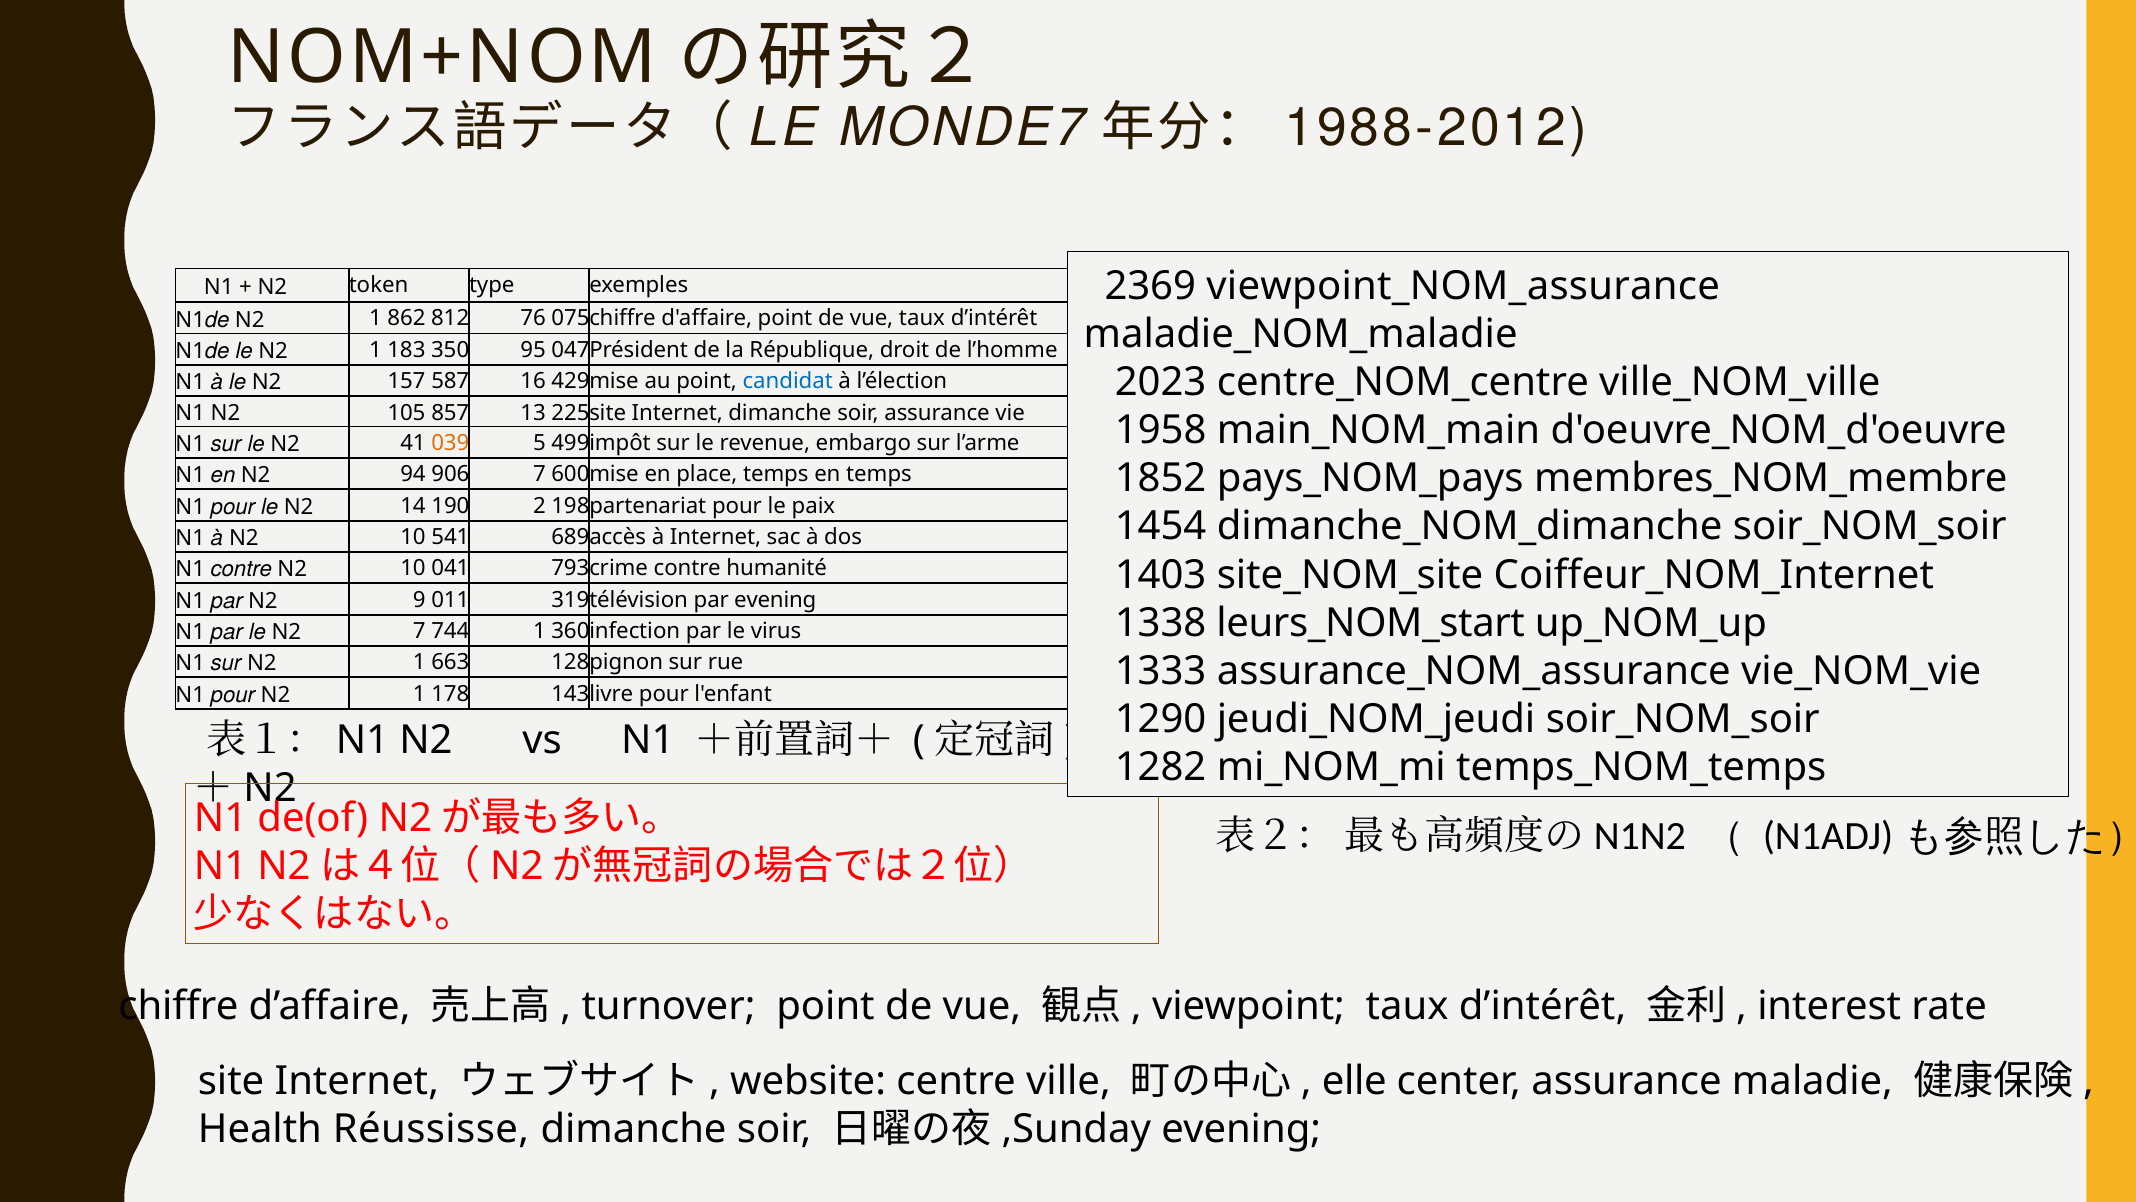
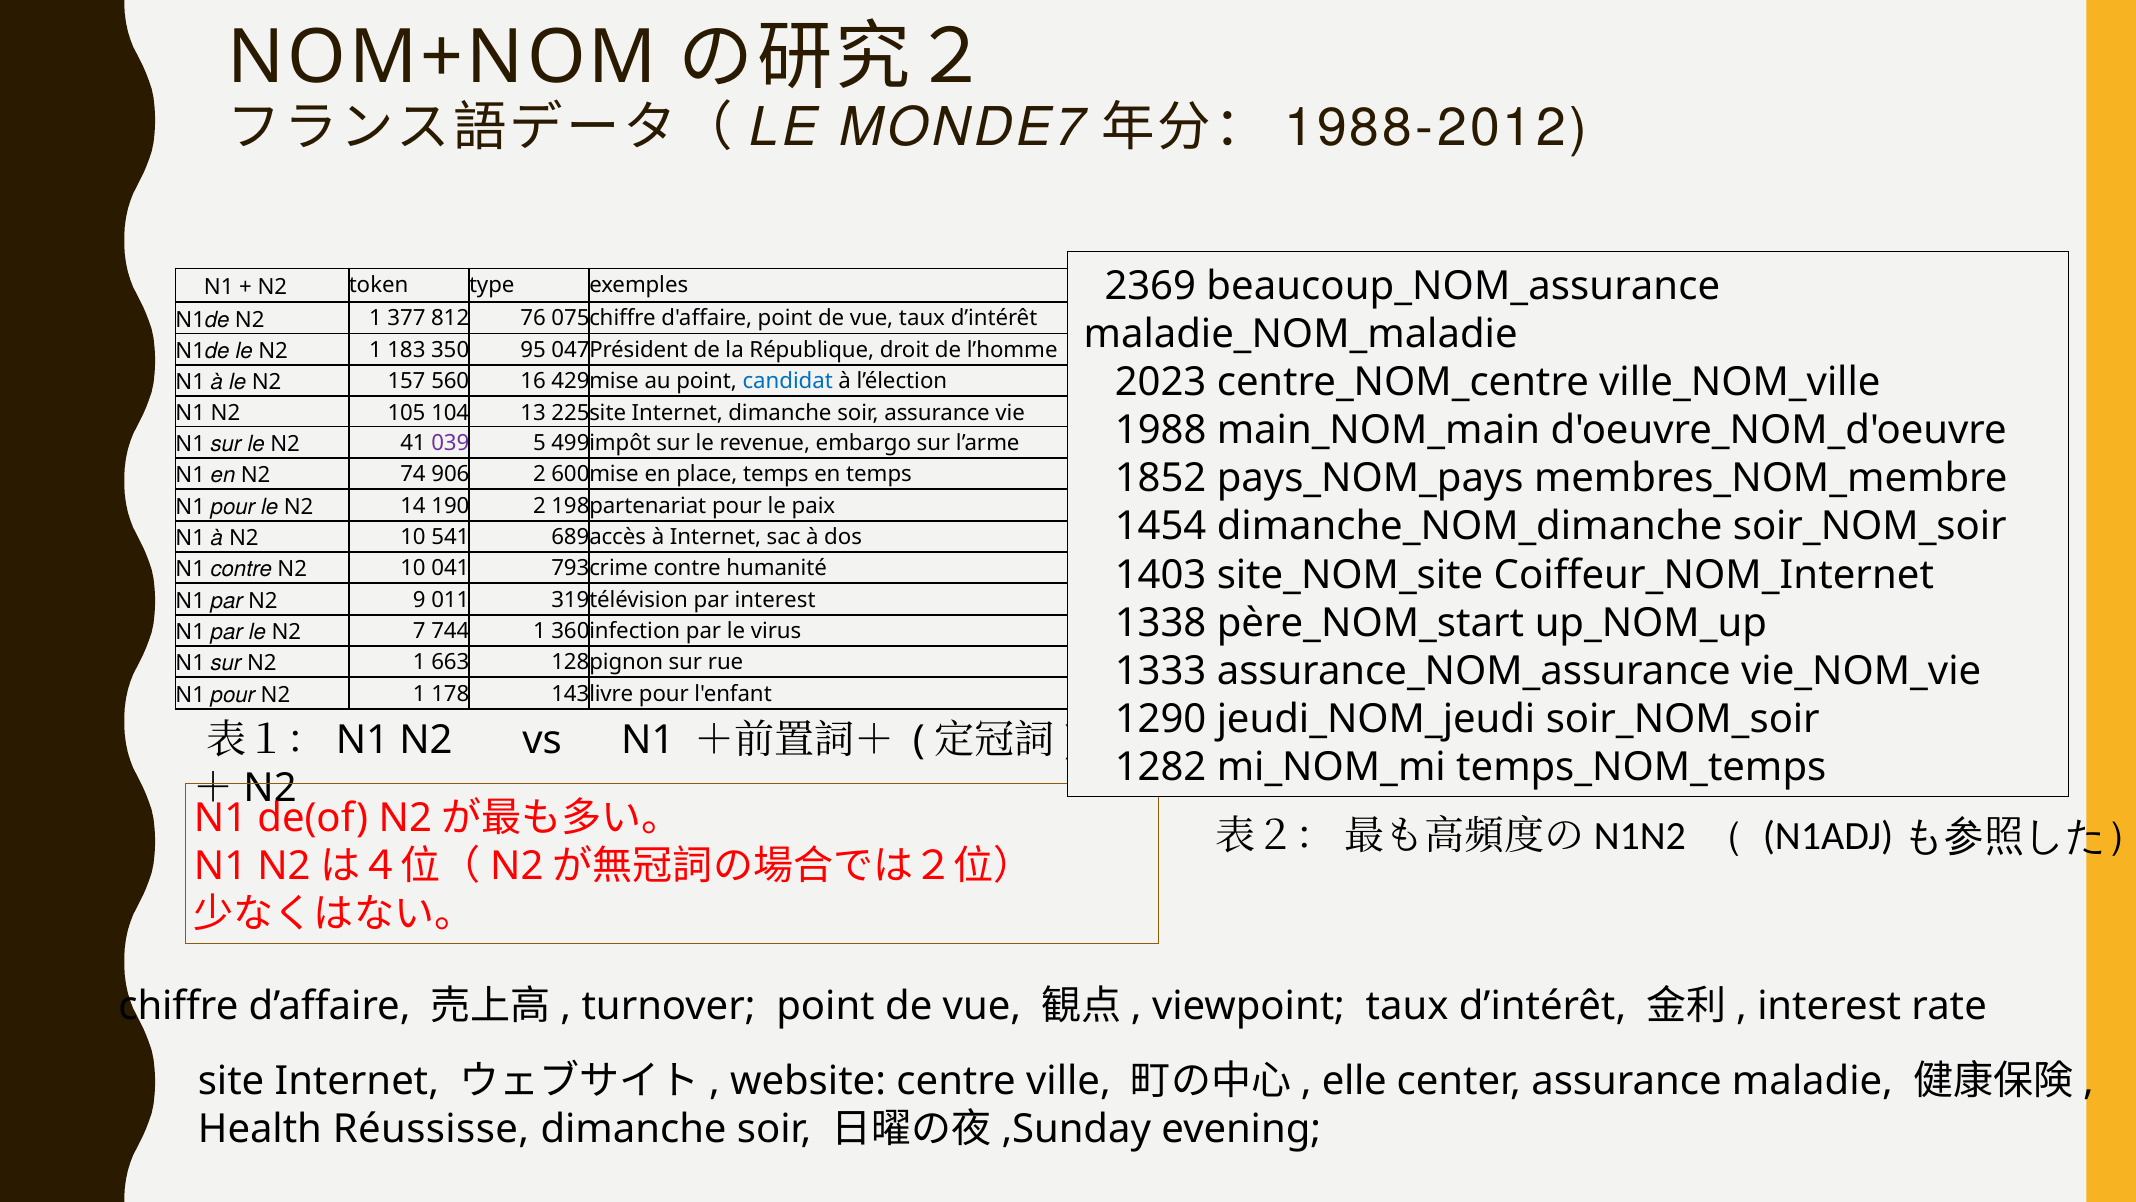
viewpoint_NOM_assurance: viewpoint_NOM_assurance -> beaucoup_NOM_assurance
862: 862 -> 377
587: 587 -> 560
857: 857 -> 104
1958: 1958 -> 1988
039 colour: orange -> purple
94: 94 -> 74
906 7: 7 -> 2
par evening: evening -> interest
leurs_NOM_start: leurs_NOM_start -> père_NOM_start
